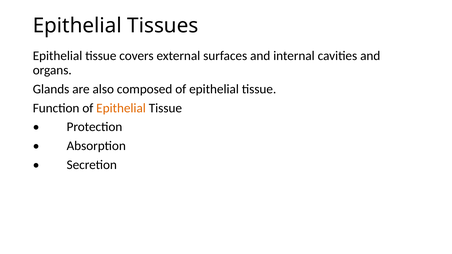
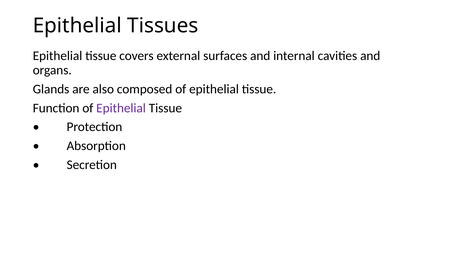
Epithelial at (121, 108) colour: orange -> purple
